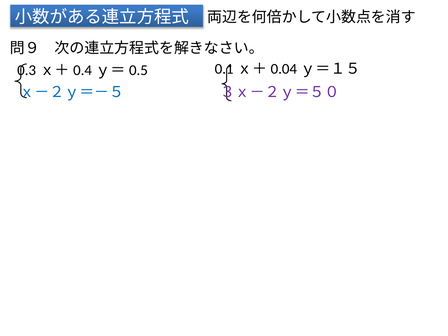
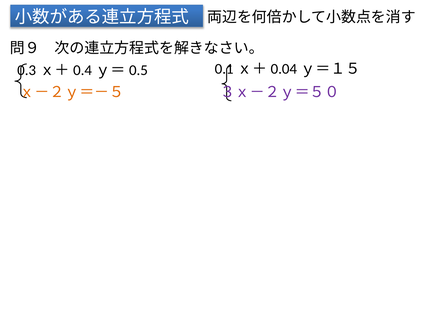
ｘ－２ｙ＝－５ colour: blue -> orange
